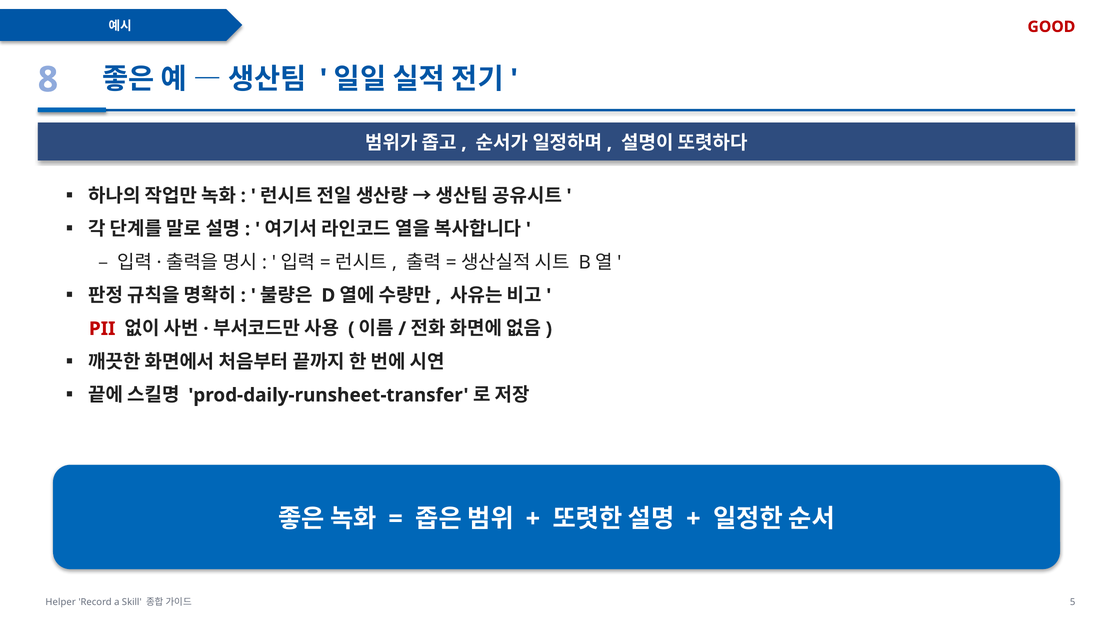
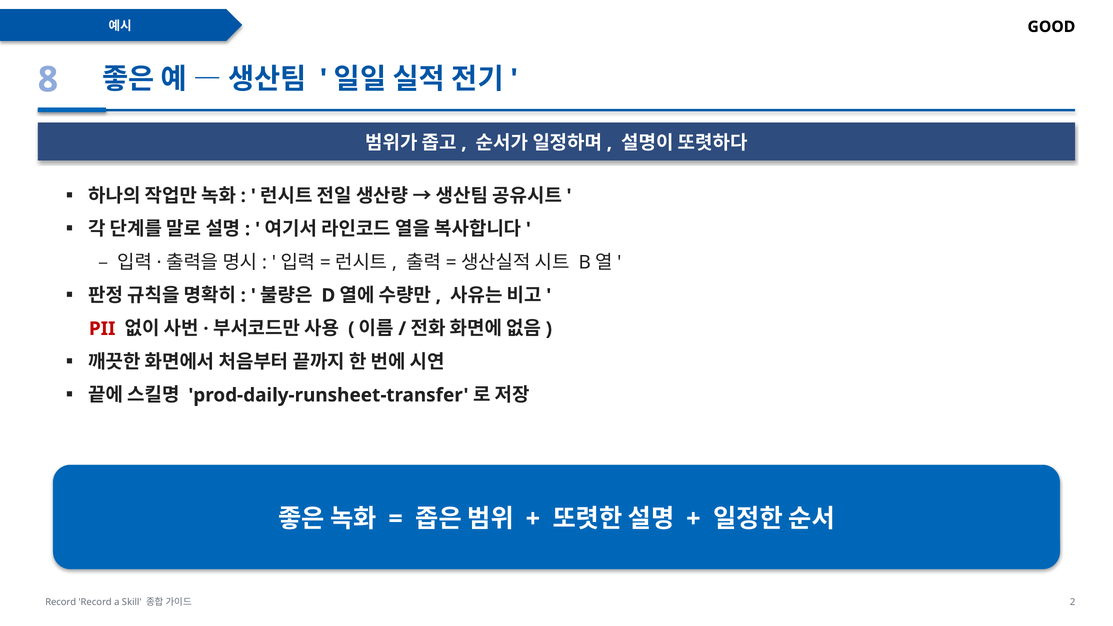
GOOD colour: red -> black
Helper at (61, 602): Helper -> Record
5: 5 -> 2
